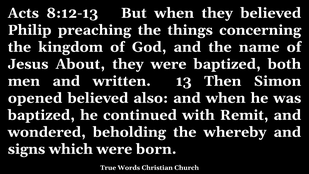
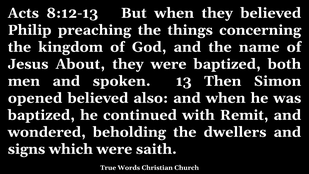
written: written -> spoken
whereby: whereby -> dwellers
born: born -> saith
